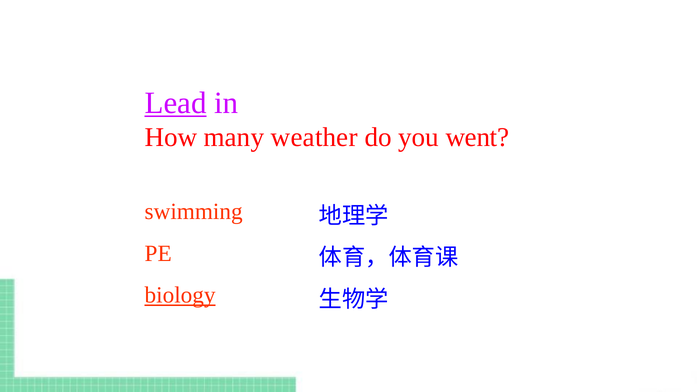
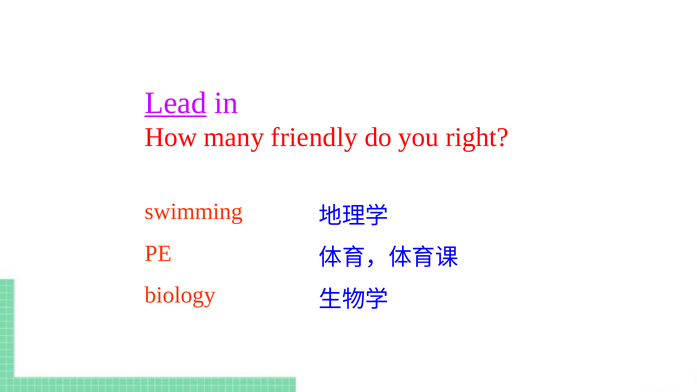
weather: weather -> friendly
went: went -> right
biology underline: present -> none
